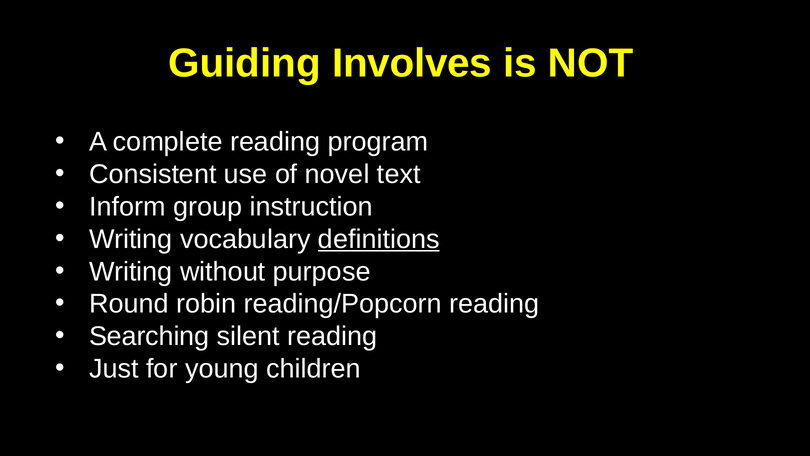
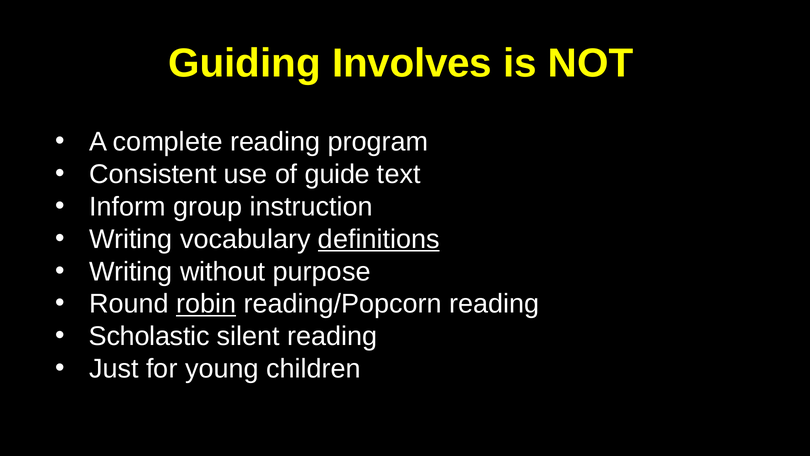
novel: novel -> guide
robin underline: none -> present
Searching: Searching -> Scholastic
